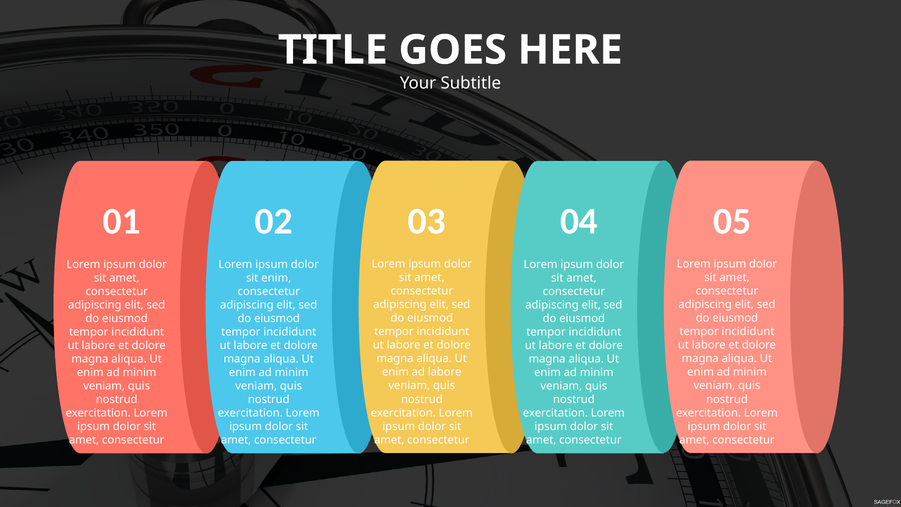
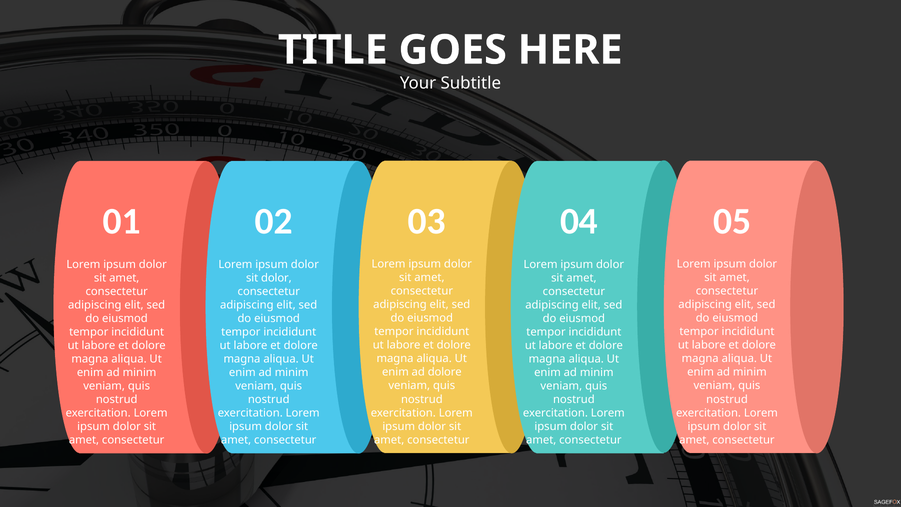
sit enim: enim -> dolor
ad labore: labore -> dolore
